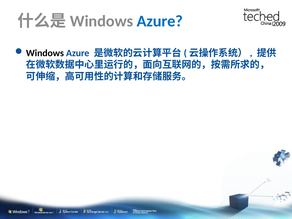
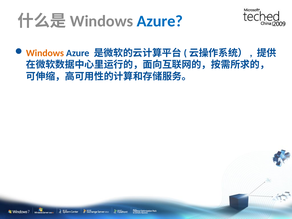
Windows colour: black -> orange
